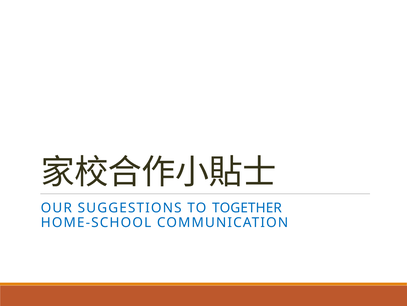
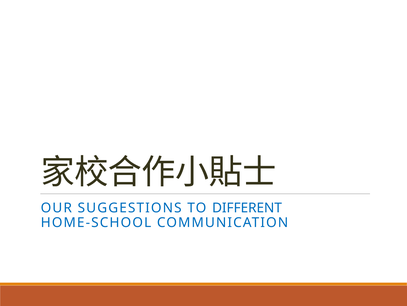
TOGETHER: TOGETHER -> DIFFERENT
